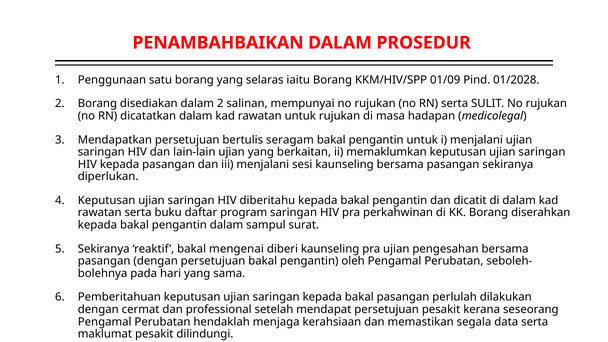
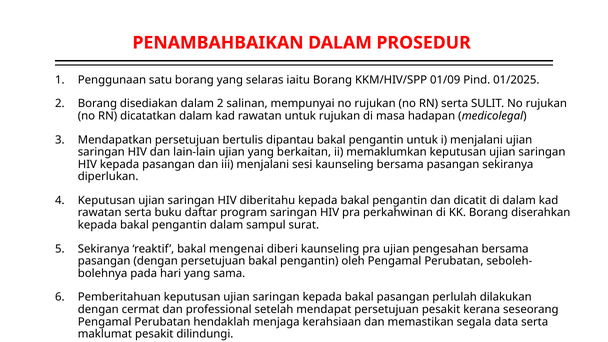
01/2028: 01/2028 -> 01/2025
seragam: seragam -> dipantau
